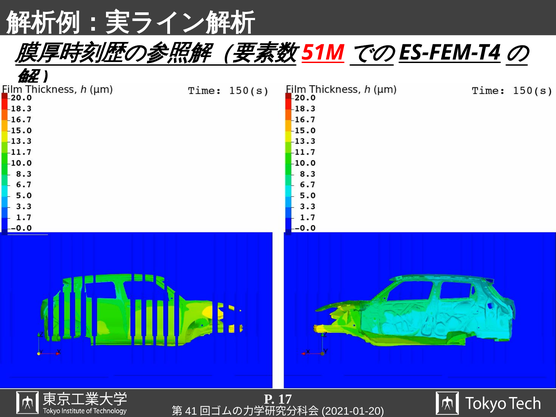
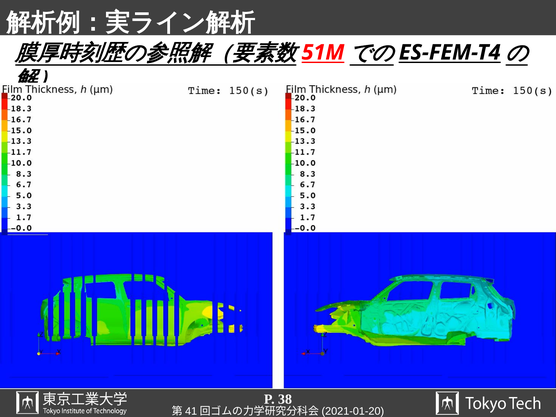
17: 17 -> 38
